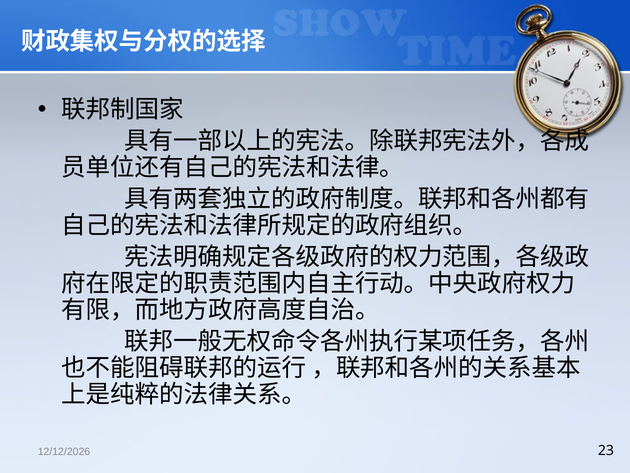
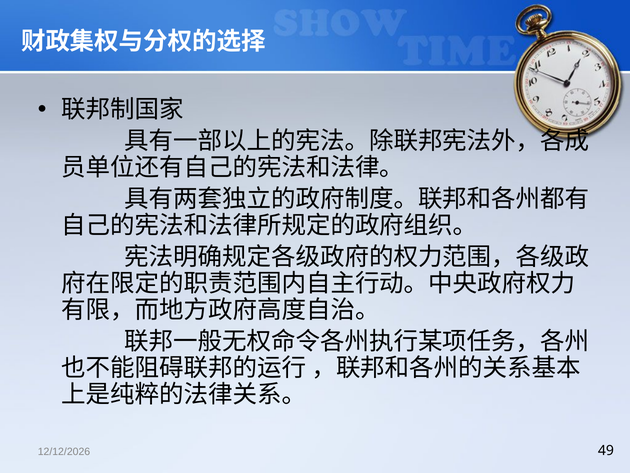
23: 23 -> 49
